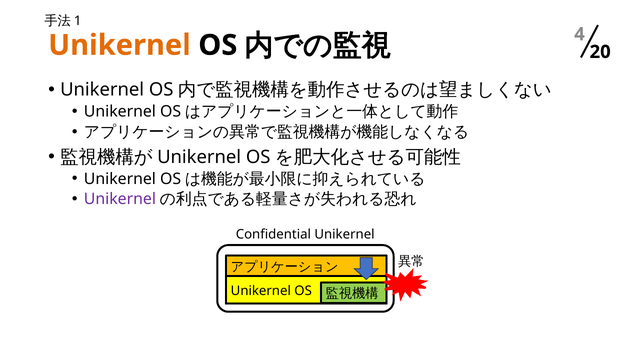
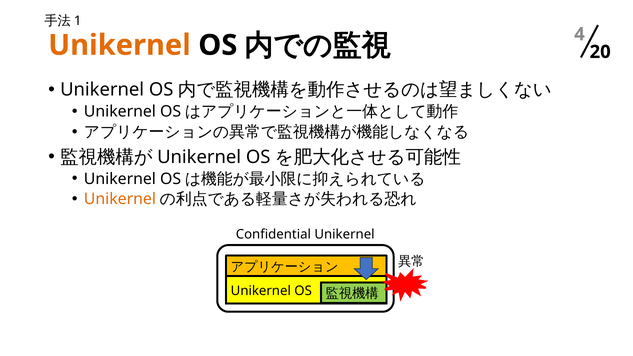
Unikernel at (120, 199) colour: purple -> orange
